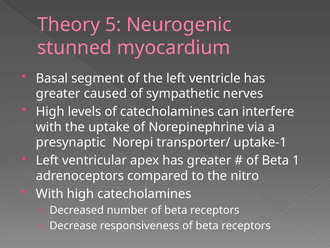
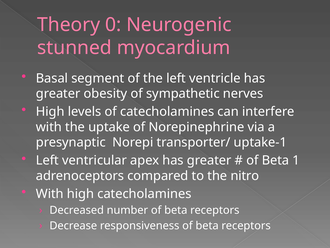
5: 5 -> 0
caused: caused -> obesity
